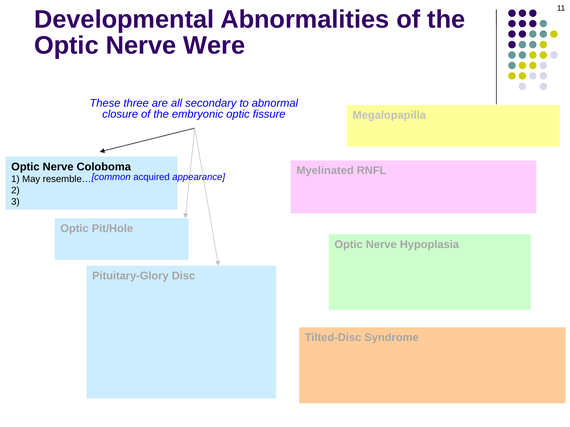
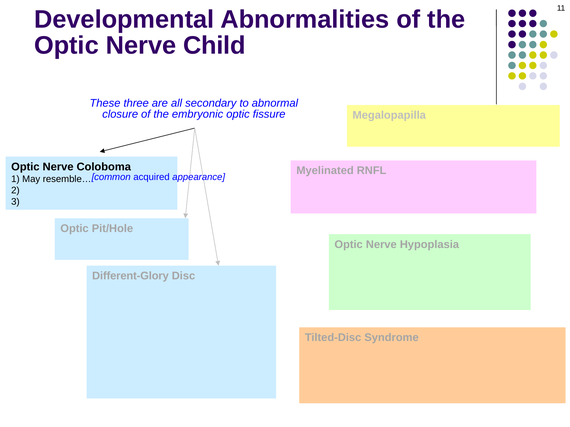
Were: Were -> Child
Pituitary-Glory: Pituitary-Glory -> Different-Glory
